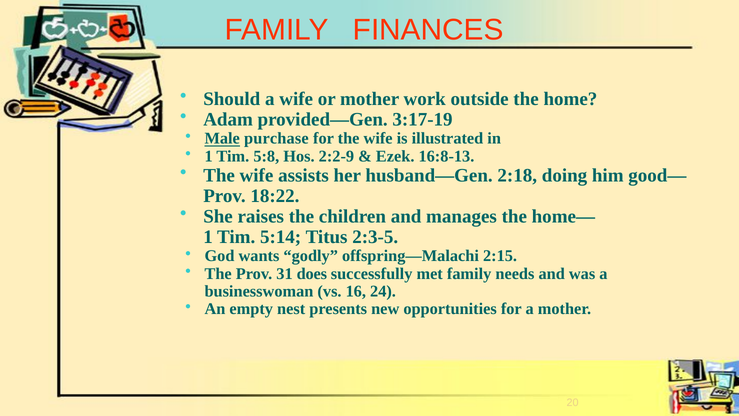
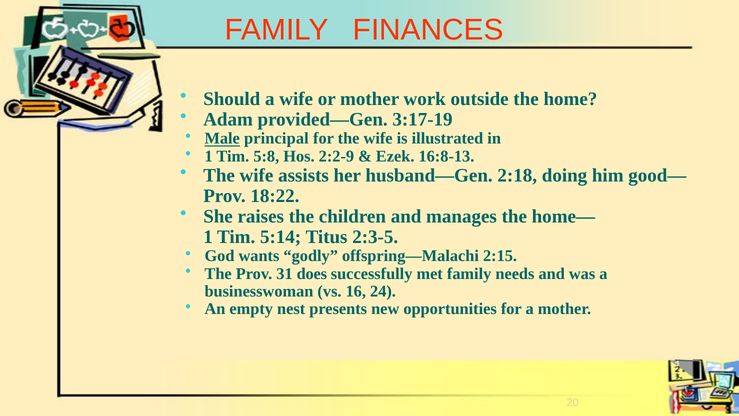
purchase: purchase -> principal
